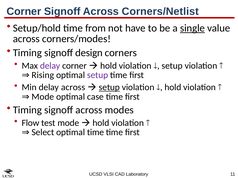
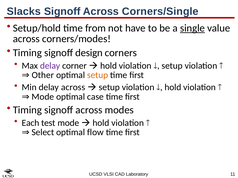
Corner at (24, 11): Corner -> Slacks
Corners/Netlist: Corners/Netlist -> Corners/Single
Rising: Rising -> Other
setup at (98, 75) colour: purple -> orange
setup at (109, 88) underline: present -> none
Flow: Flow -> Each
optimal time: time -> flow
